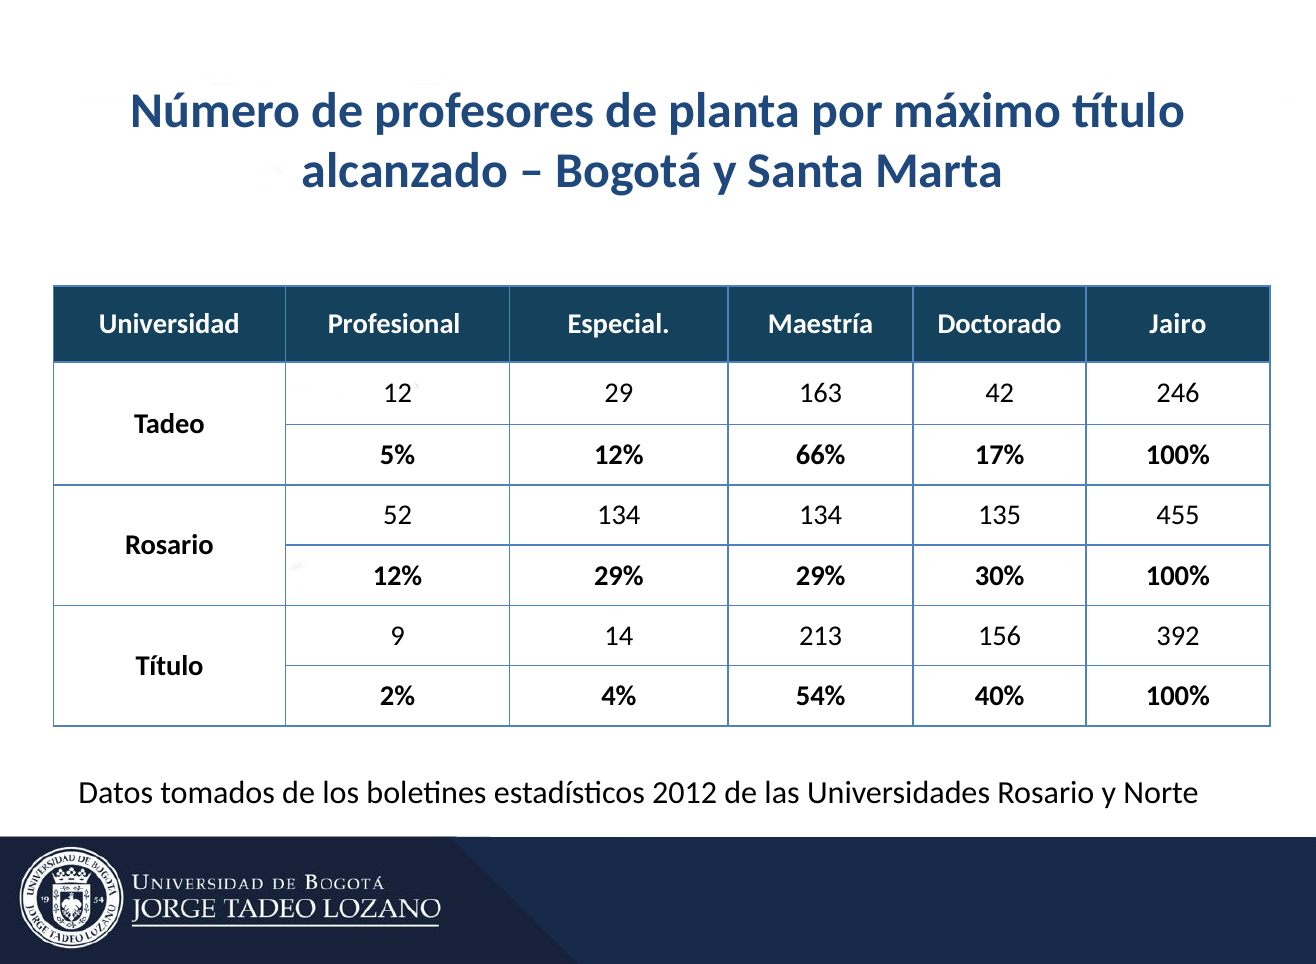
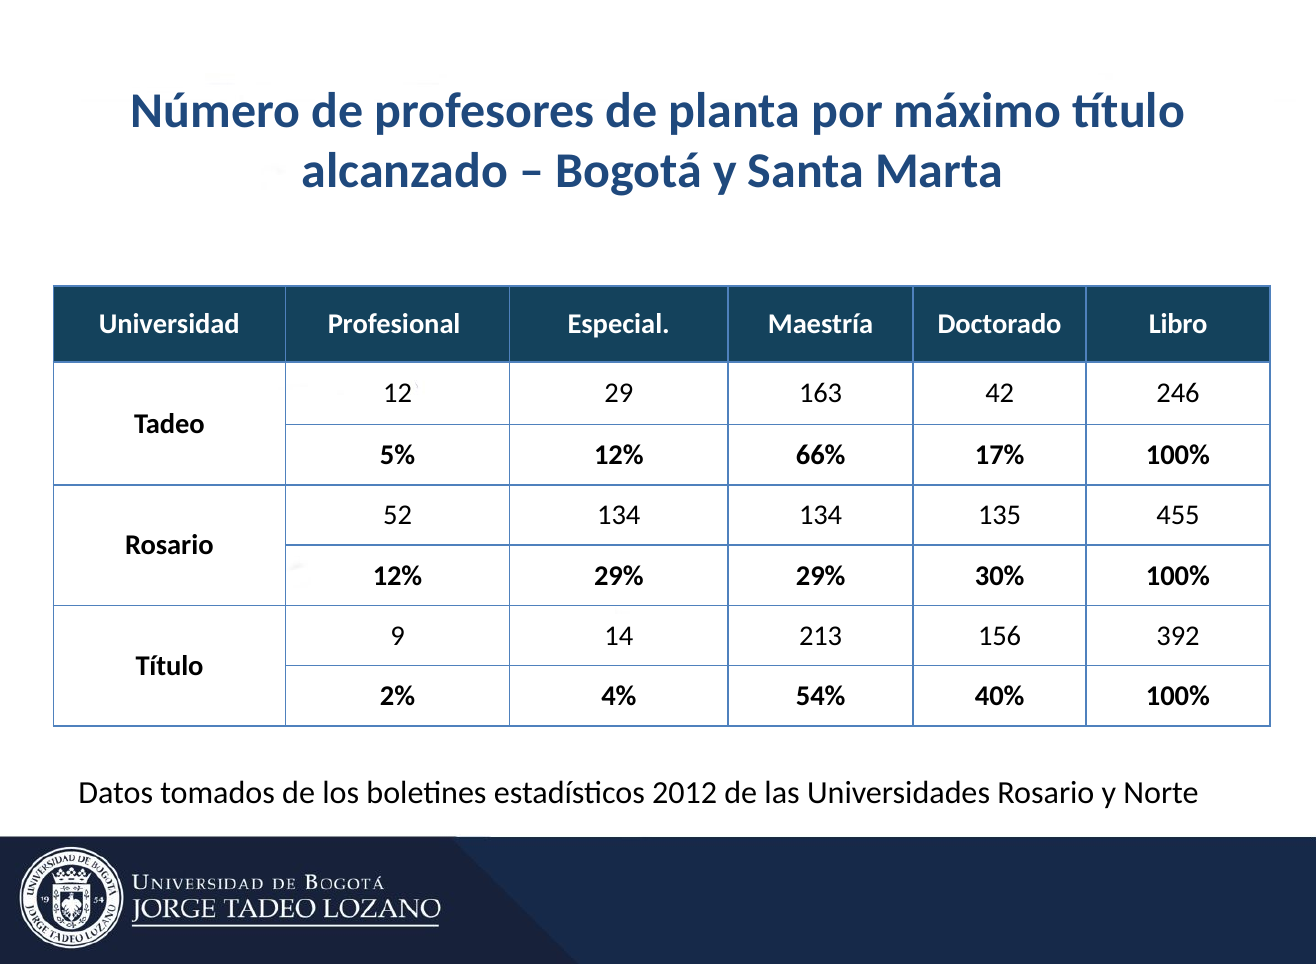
Jairo: Jairo -> Libro
